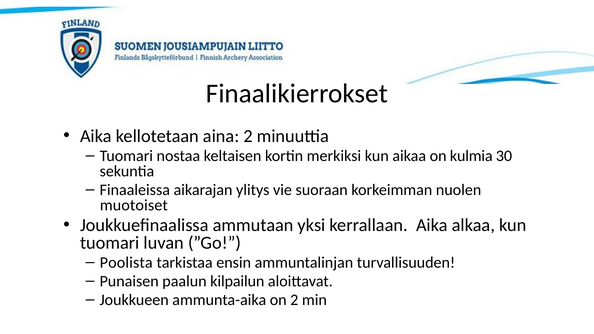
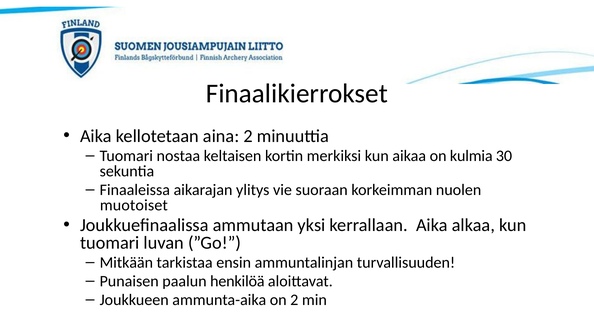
Poolista: Poolista -> Mitkään
kilpailun: kilpailun -> henkilöä
